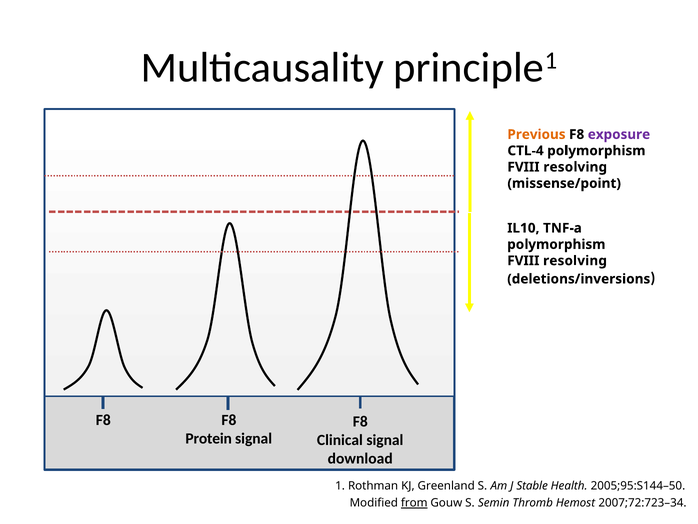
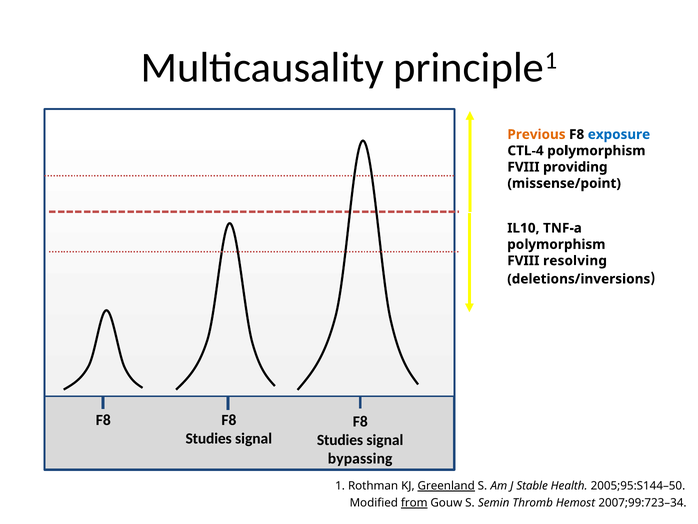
exposure colour: purple -> blue
resolving at (575, 167): resolving -> providing
Protein at (209, 438): Protein -> Studies
Clinical at (340, 440): Clinical -> Studies
download: download -> bypassing
Greenland underline: none -> present
2007;72:723–34: 2007;72:723–34 -> 2007;99:723–34
